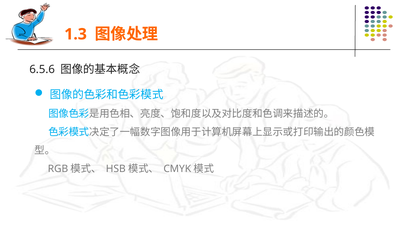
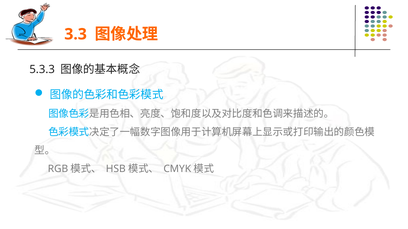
1.3: 1.3 -> 3.3
6.5.6: 6.5.6 -> 5.3.3
